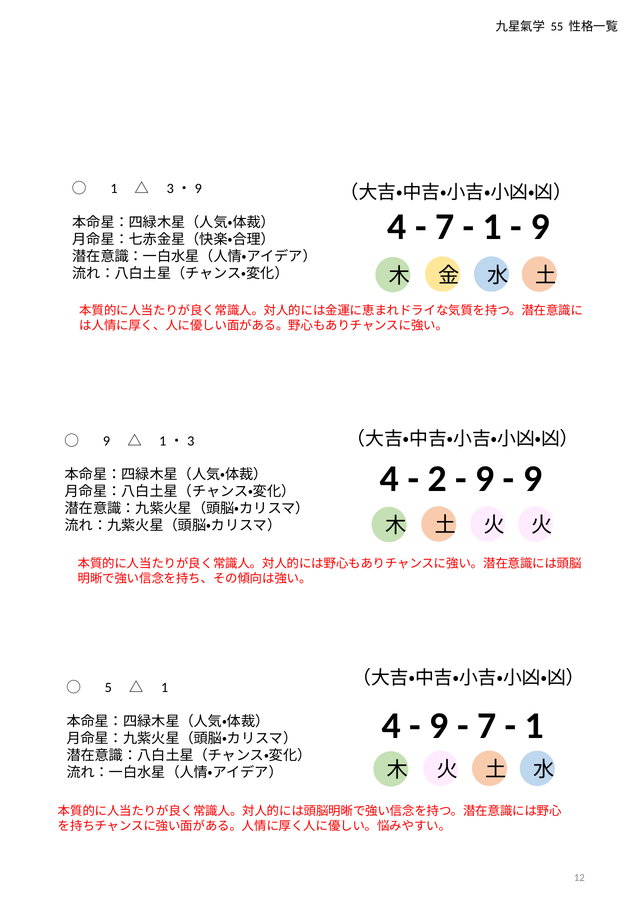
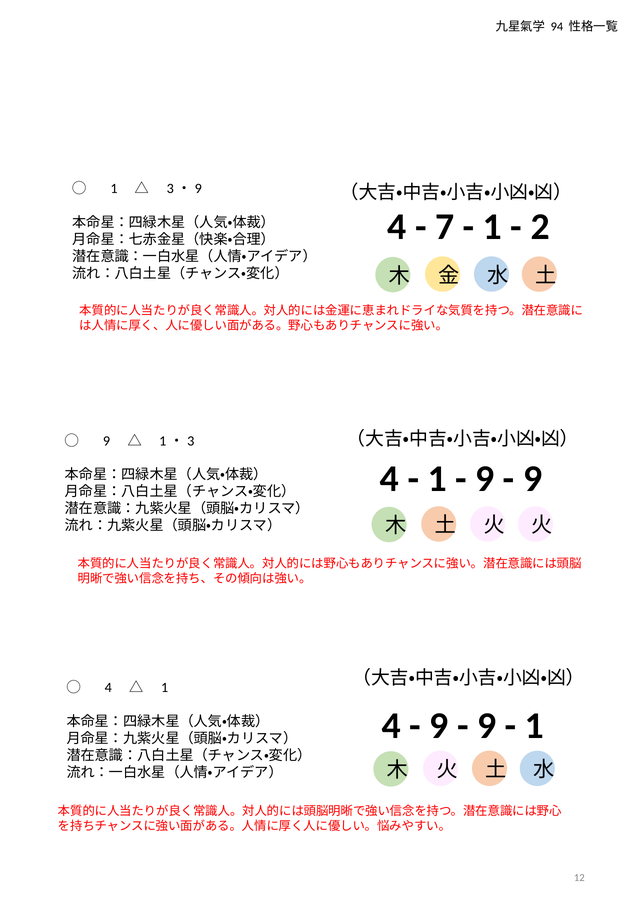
55: 55 -> 94
9 at (540, 227): 9 -> 2
2 at (437, 479): 2 -> 1
5 at (108, 688): 5 -> 4
7 at (487, 726): 7 -> 9
